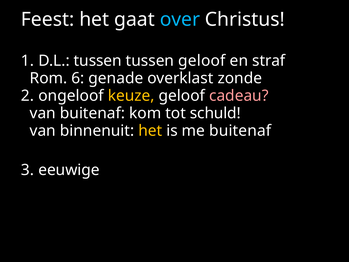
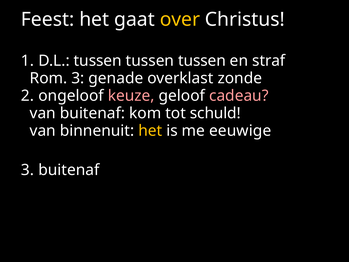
over colour: light blue -> yellow
geloof at (202, 61): geloof -> tussen
Rom 6: 6 -> 3
keuze colour: yellow -> pink
me buitenaf: buitenaf -> eeuwige
3 eeuwige: eeuwige -> buitenaf
